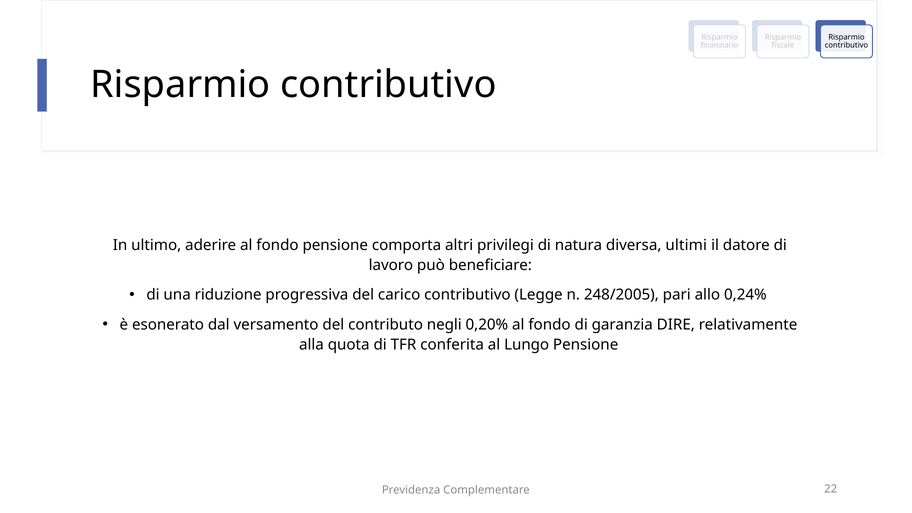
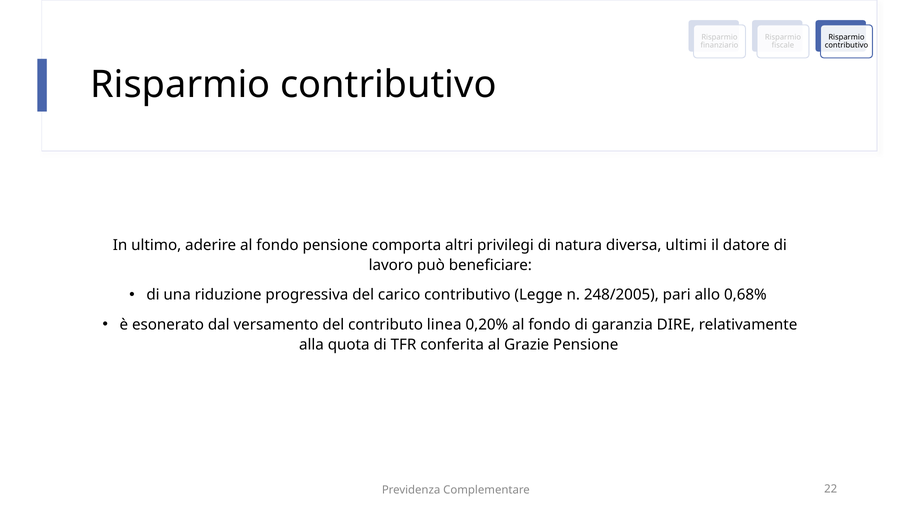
0,24%: 0,24% -> 0,68%
negli: negli -> linea
Lungo: Lungo -> Grazie
